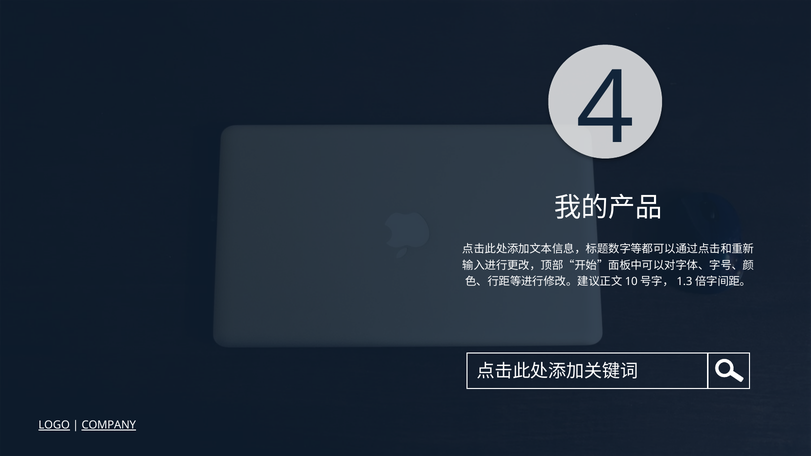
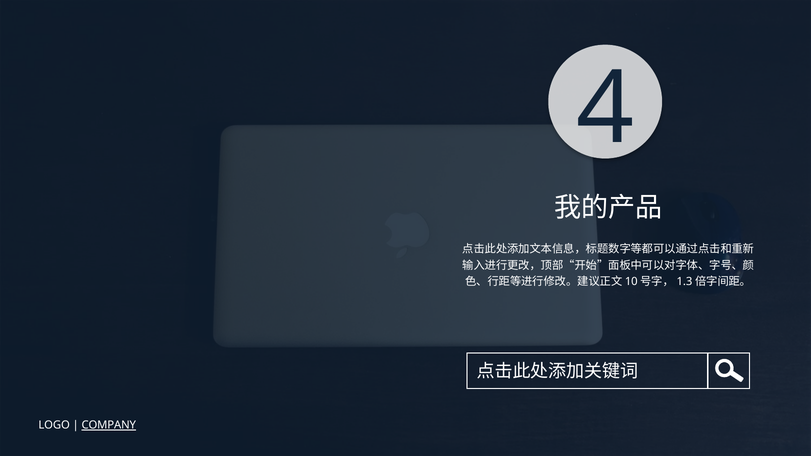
LOGO underline: present -> none
